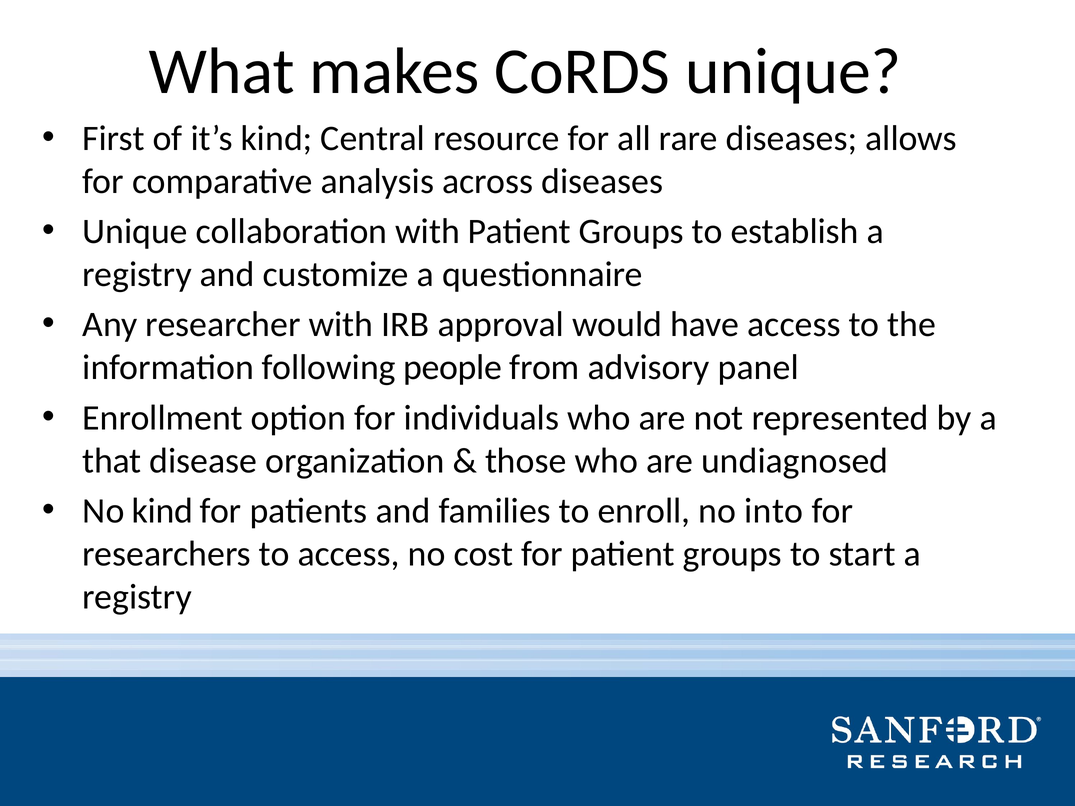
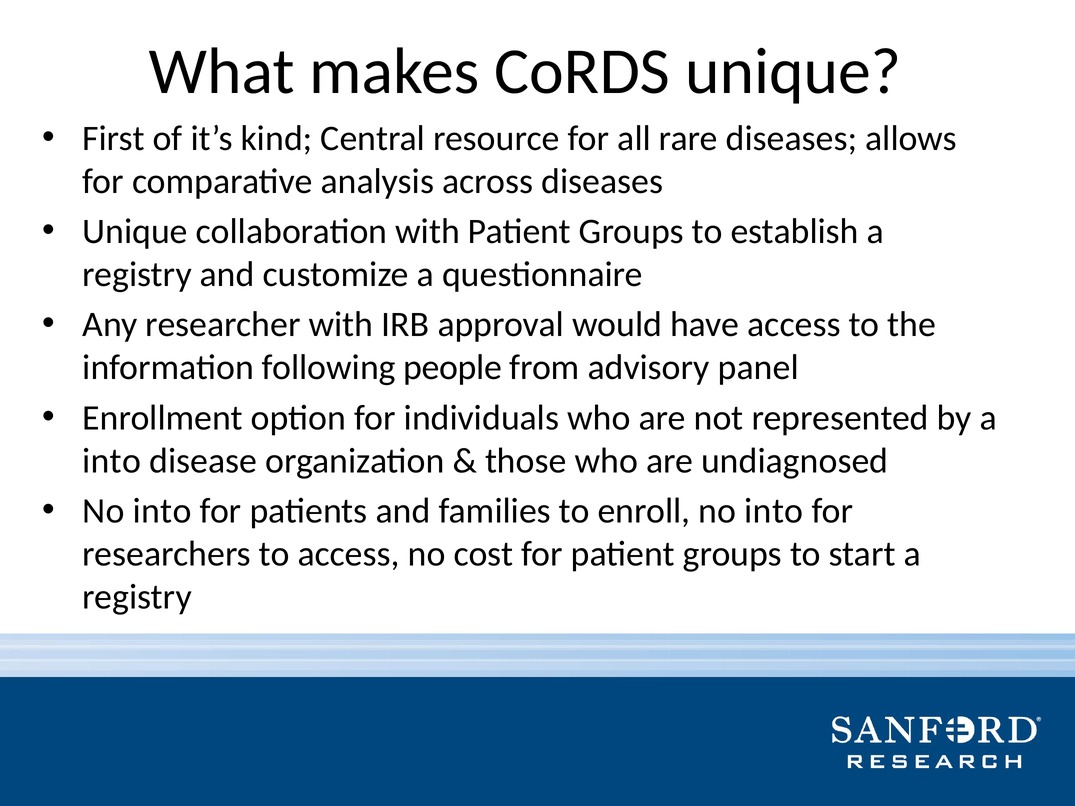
that at (112, 461): that -> into
kind at (162, 511): kind -> into
